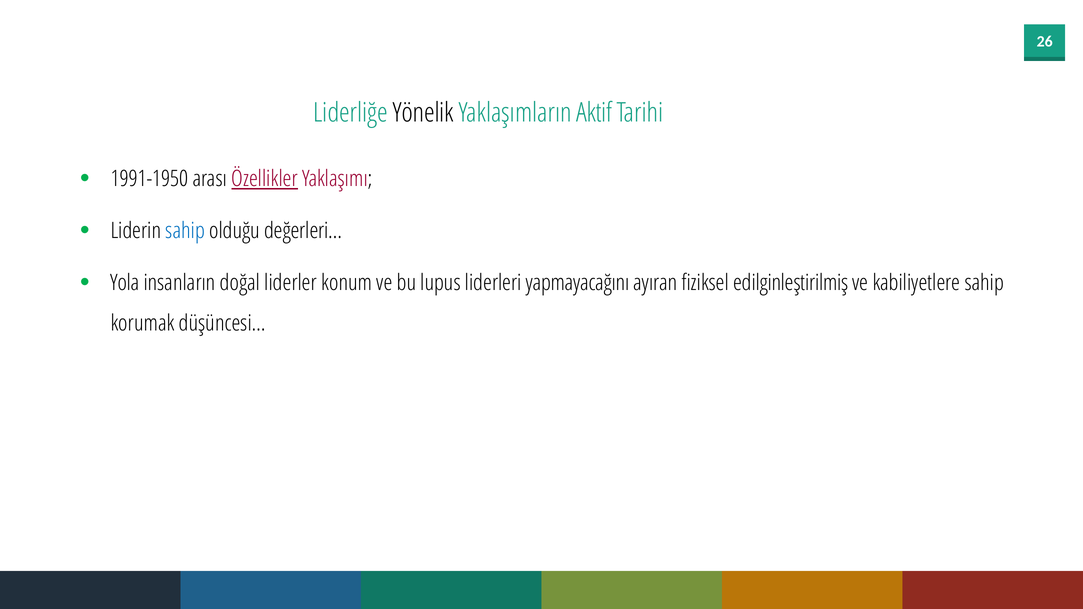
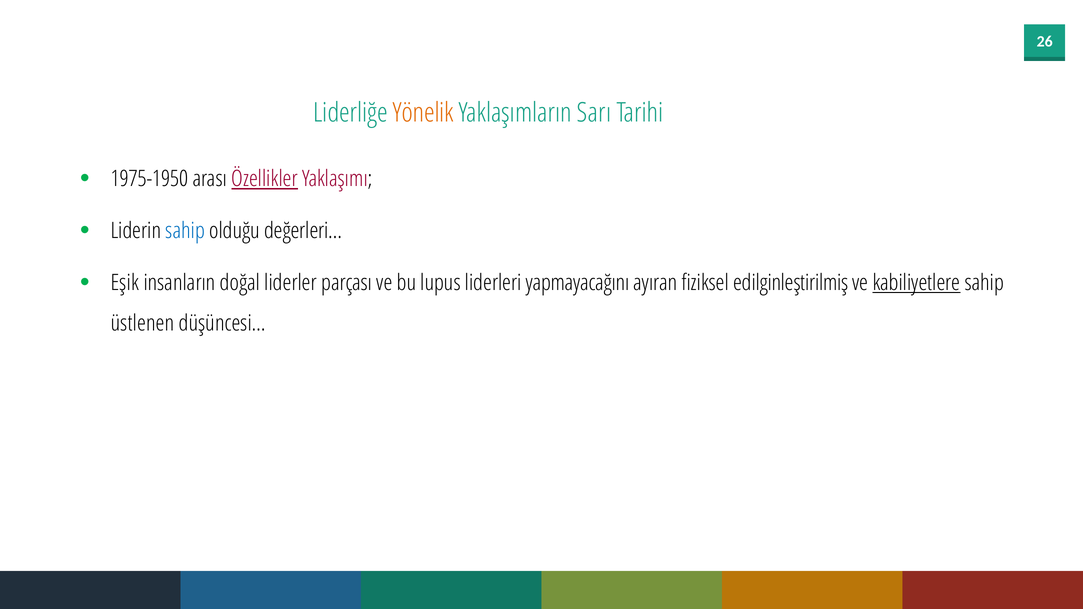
Yönelik colour: black -> orange
Aktif: Aktif -> Sarı
1991-1950: 1991-1950 -> 1975-1950
Yola: Yola -> Eşik
konum: konum -> parçası
kabiliyetlere underline: none -> present
korumak: korumak -> üstlenen
